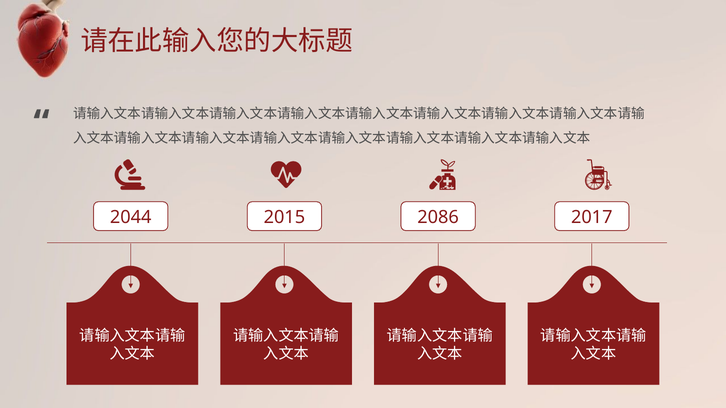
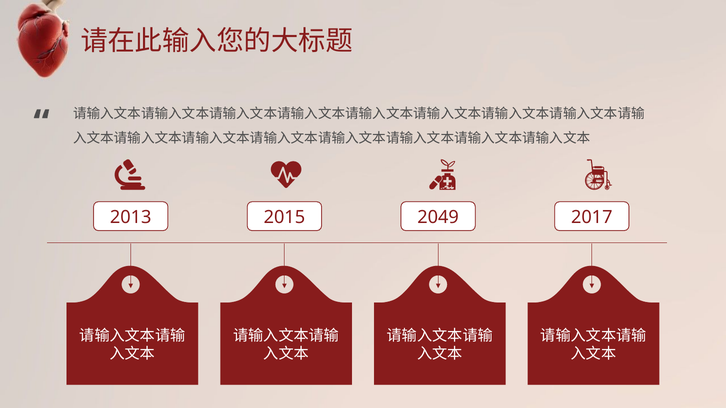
2044: 2044 -> 2013
2086: 2086 -> 2049
